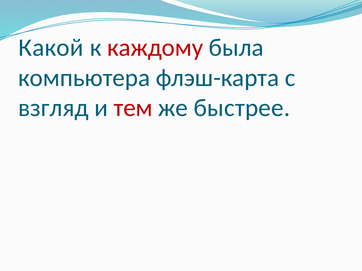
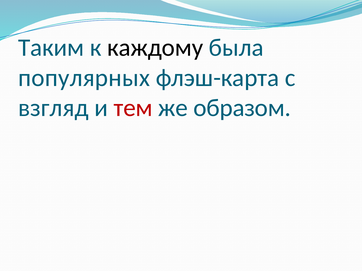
Какой: Какой -> Таким
каждому colour: red -> black
компьютера: компьютера -> популярных
быстрее: быстрее -> образом
